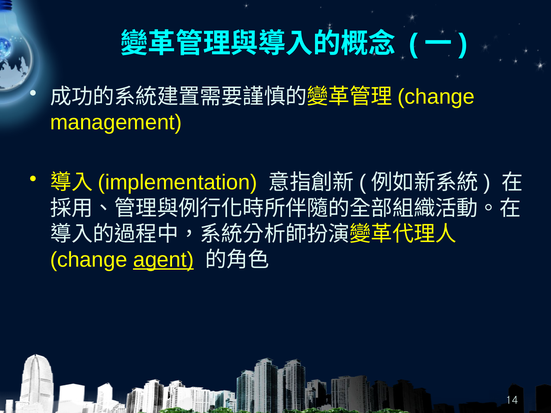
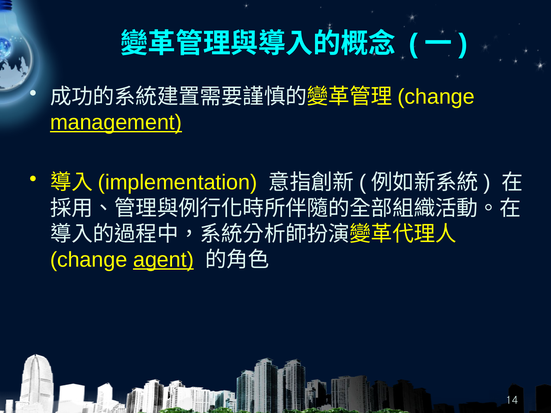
management underline: none -> present
